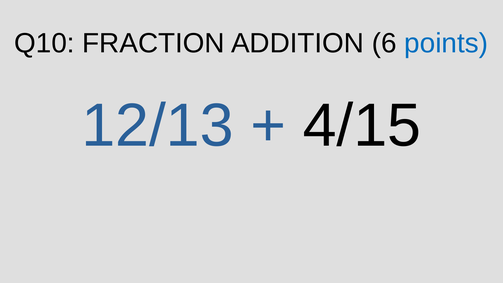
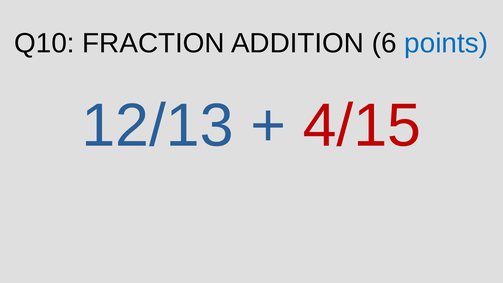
4/15 colour: black -> red
